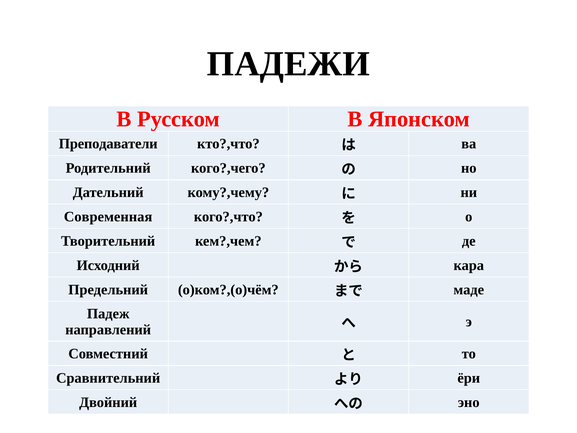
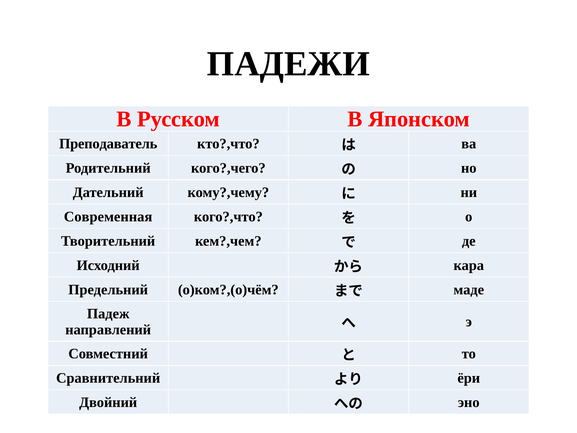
Преподаватели: Преподаватели -> Преподаватель
